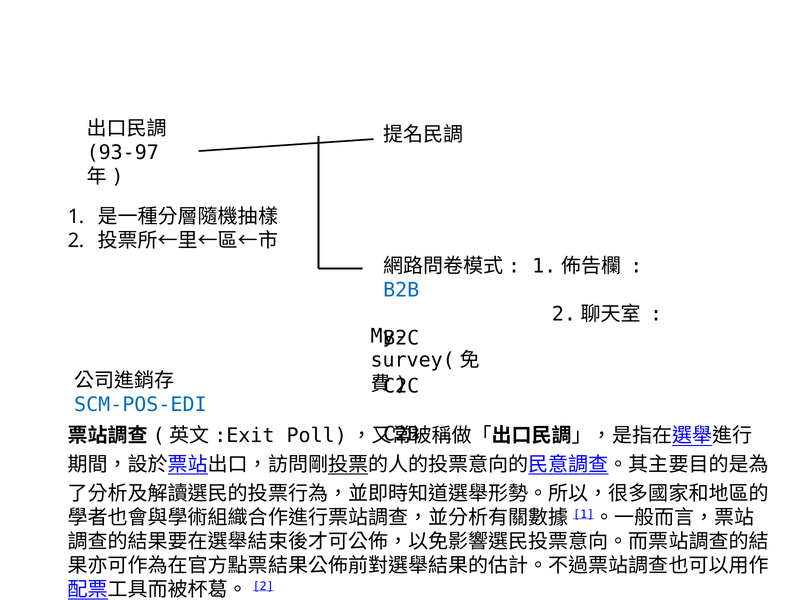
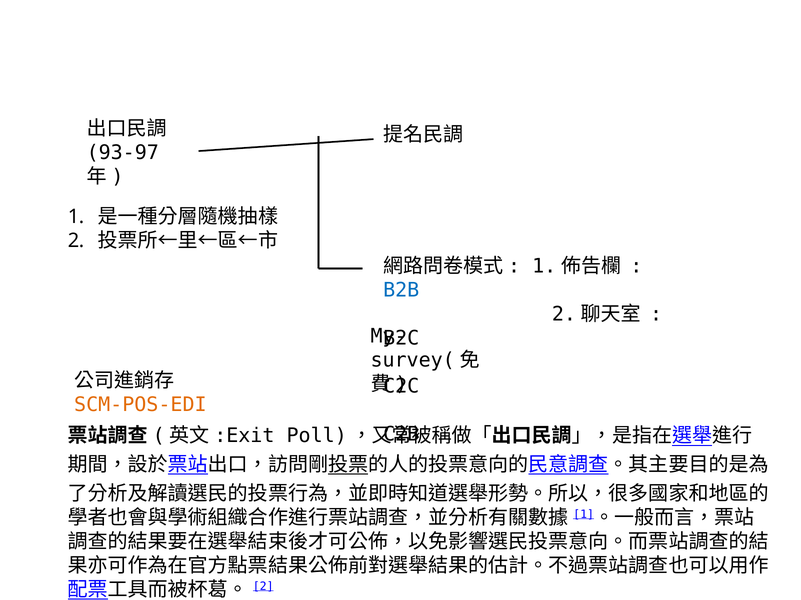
SCM-POS-EDI colour: blue -> orange
